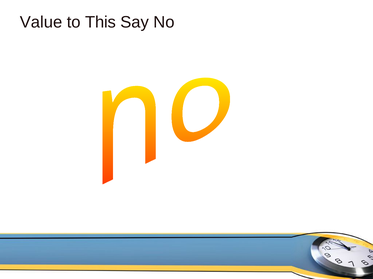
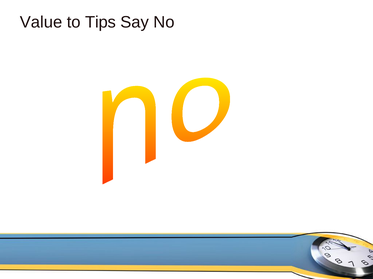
This: This -> Tips
